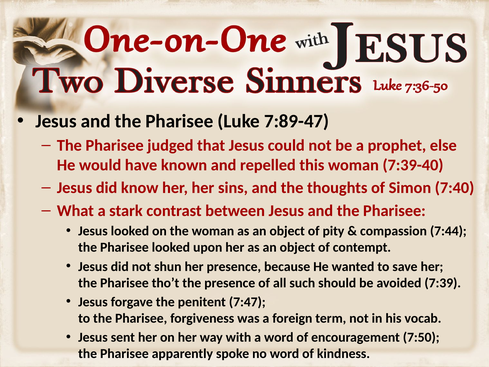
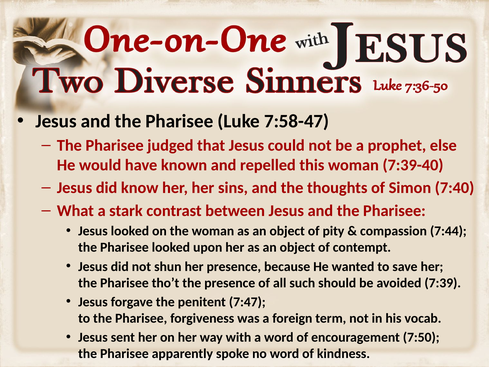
7:89-47: 7:89-47 -> 7:58-47
